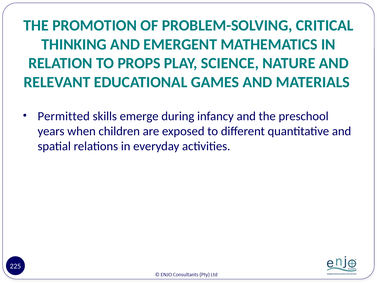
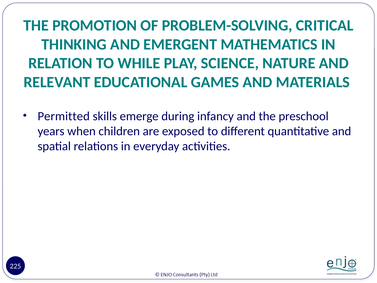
PROPS: PROPS -> WHILE
